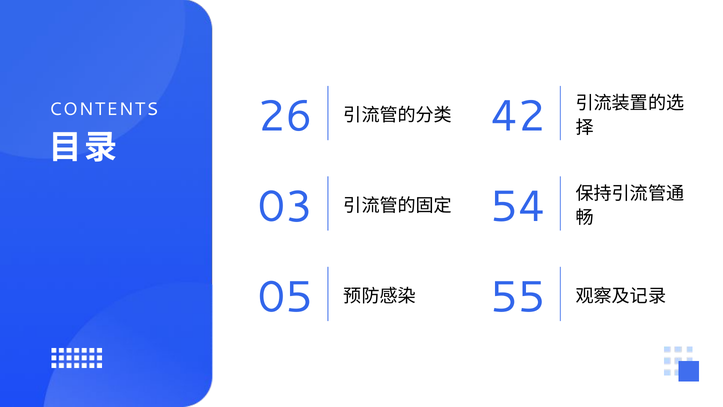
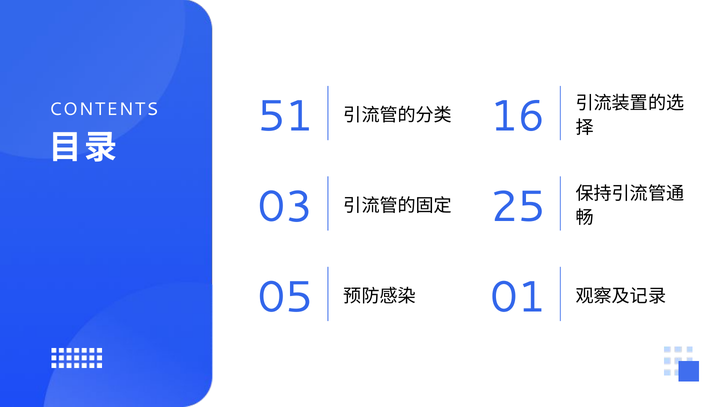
26: 26 -> 51
42: 42 -> 16
54: 54 -> 25
55: 55 -> 01
